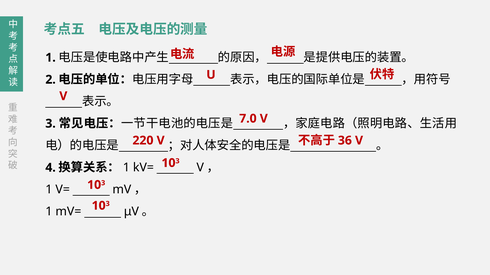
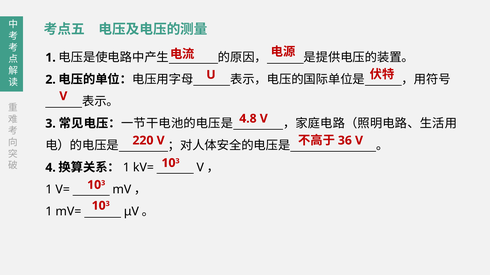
7.0: 7.0 -> 4.8
